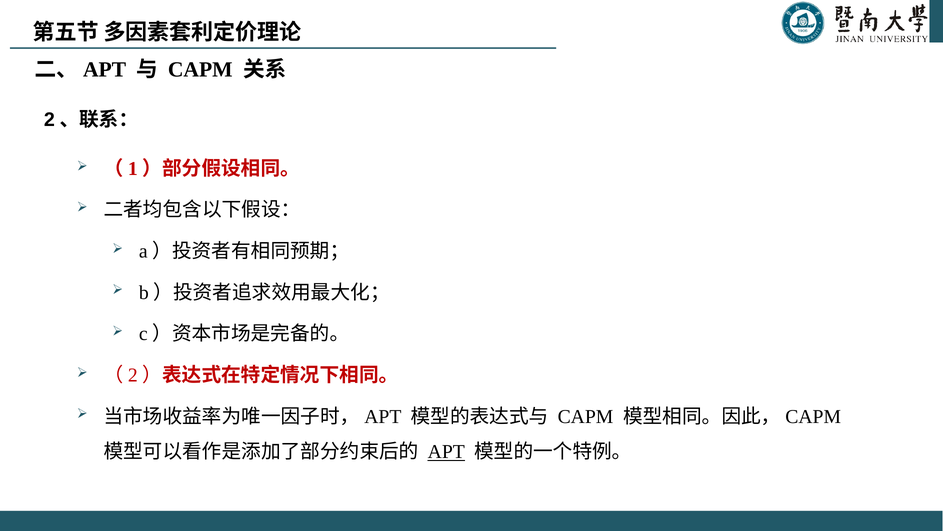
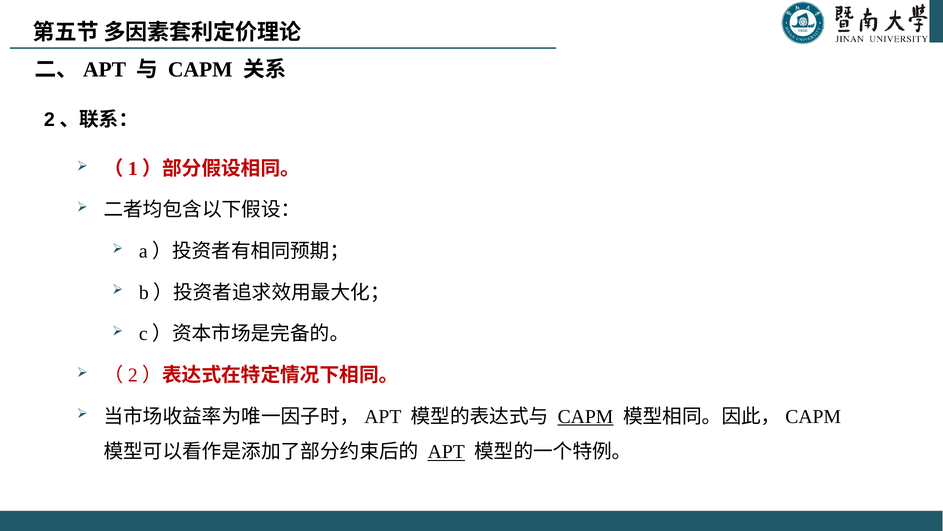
CAPM at (585, 416) underline: none -> present
